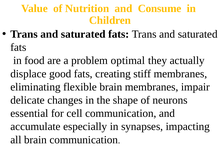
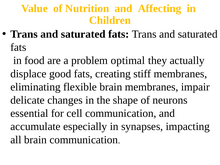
Consume: Consume -> Affecting
